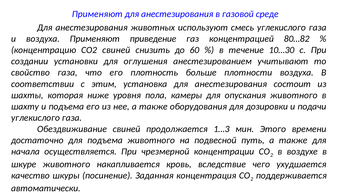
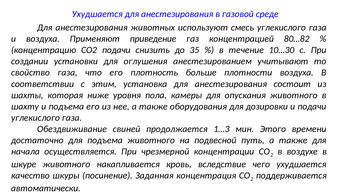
Применяют at (97, 14): Применяют -> Ухудшается
СО2 свиней: свиней -> подачи
60: 60 -> 35
